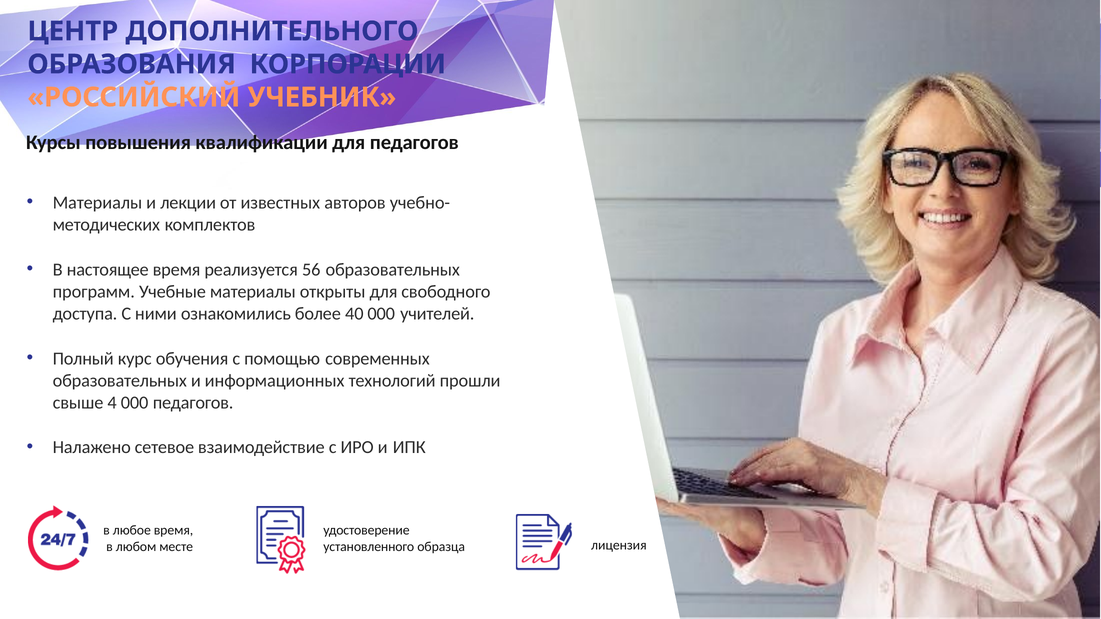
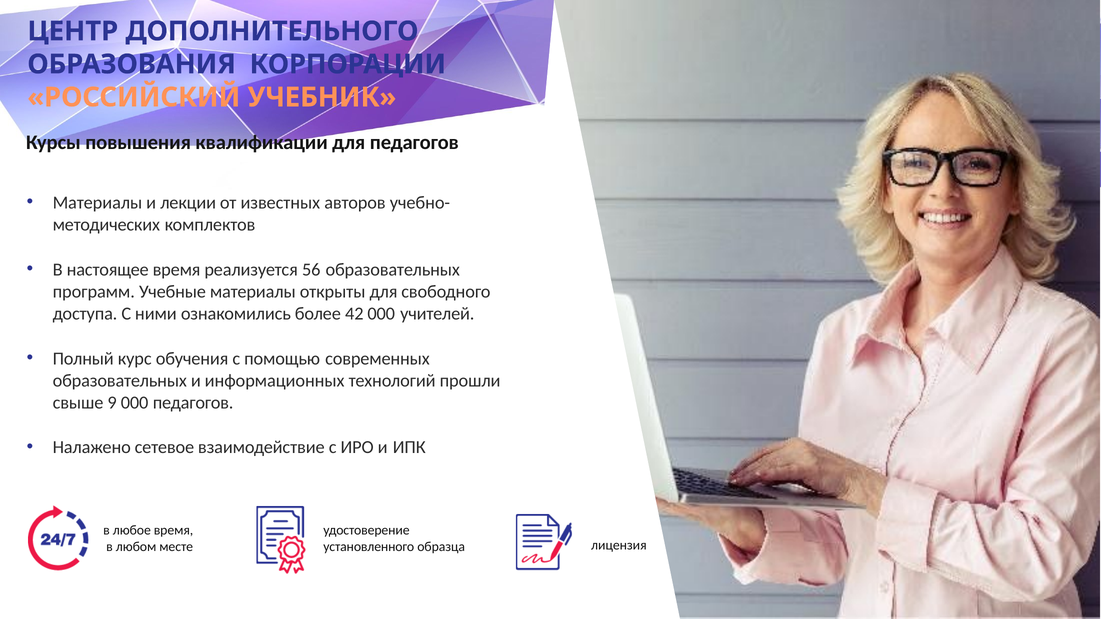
40: 40 -> 42
4: 4 -> 9
